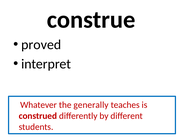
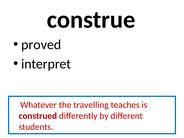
generally: generally -> travelling
